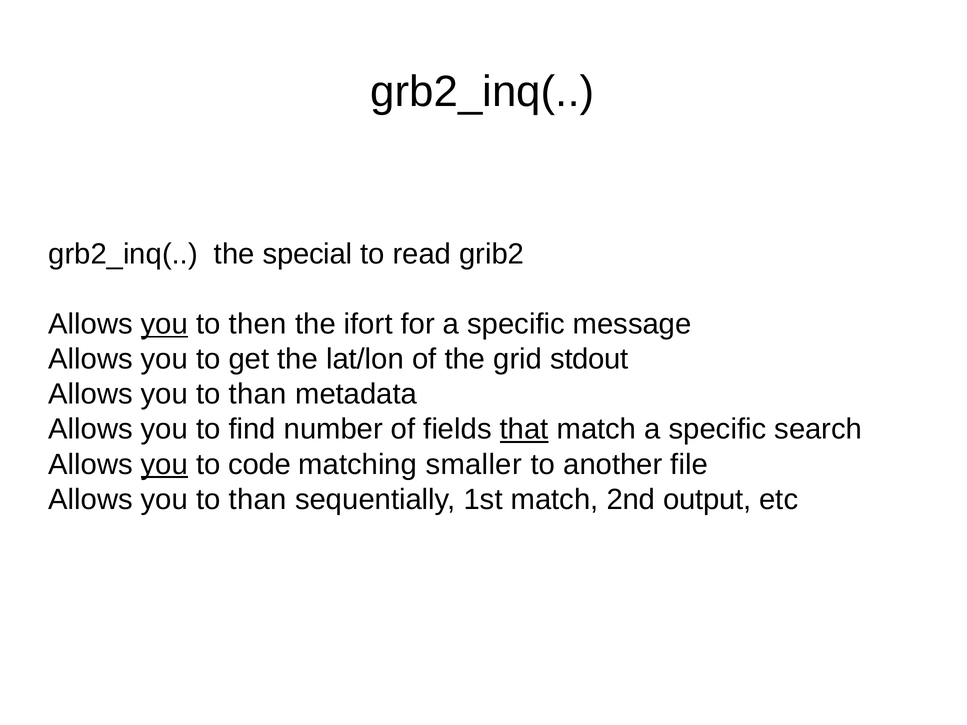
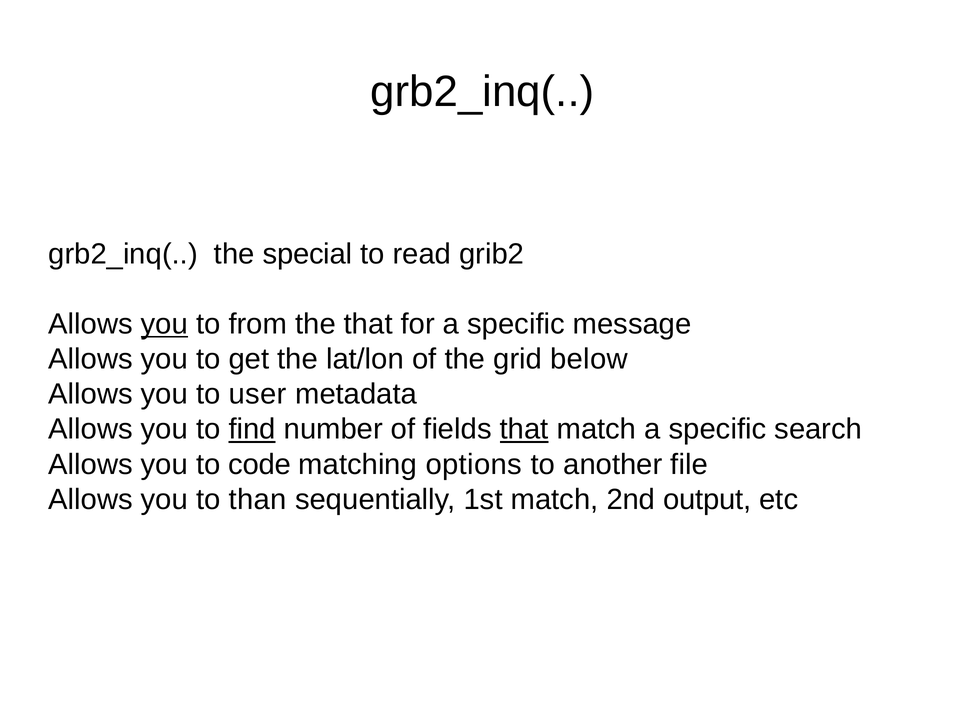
then: then -> from
the ifort: ifort -> that
stdout: stdout -> below
than at (258, 394): than -> user
find underline: none -> present
you at (164, 464) underline: present -> none
smaller: smaller -> options
